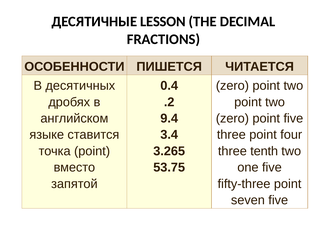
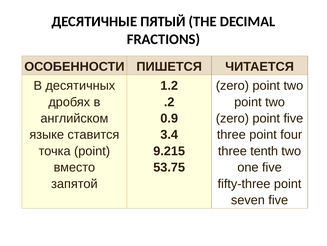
LESSON: LESSON -> ПЯТЫЙ
0.4: 0.4 -> 1.2
9.4: 9.4 -> 0.9
3.265: 3.265 -> 9.215
